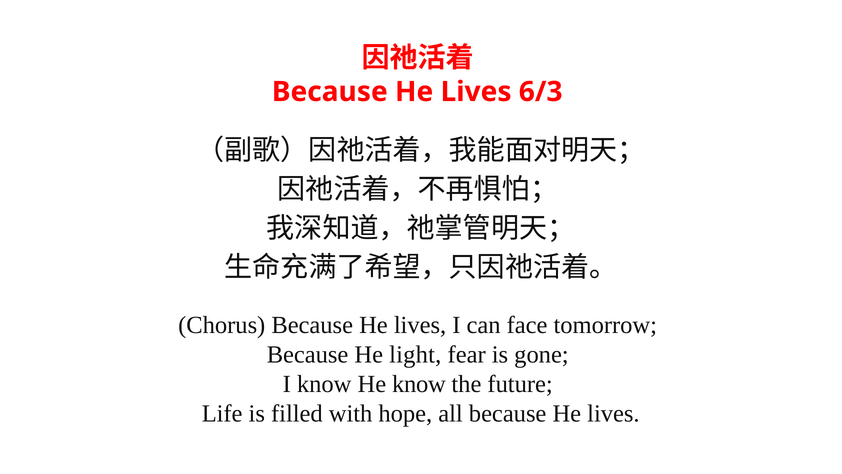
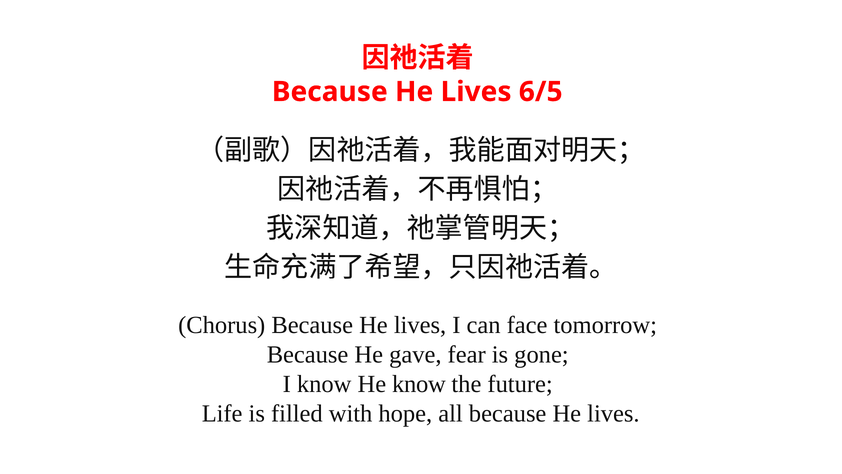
6/3: 6/3 -> 6/5
light: light -> gave
